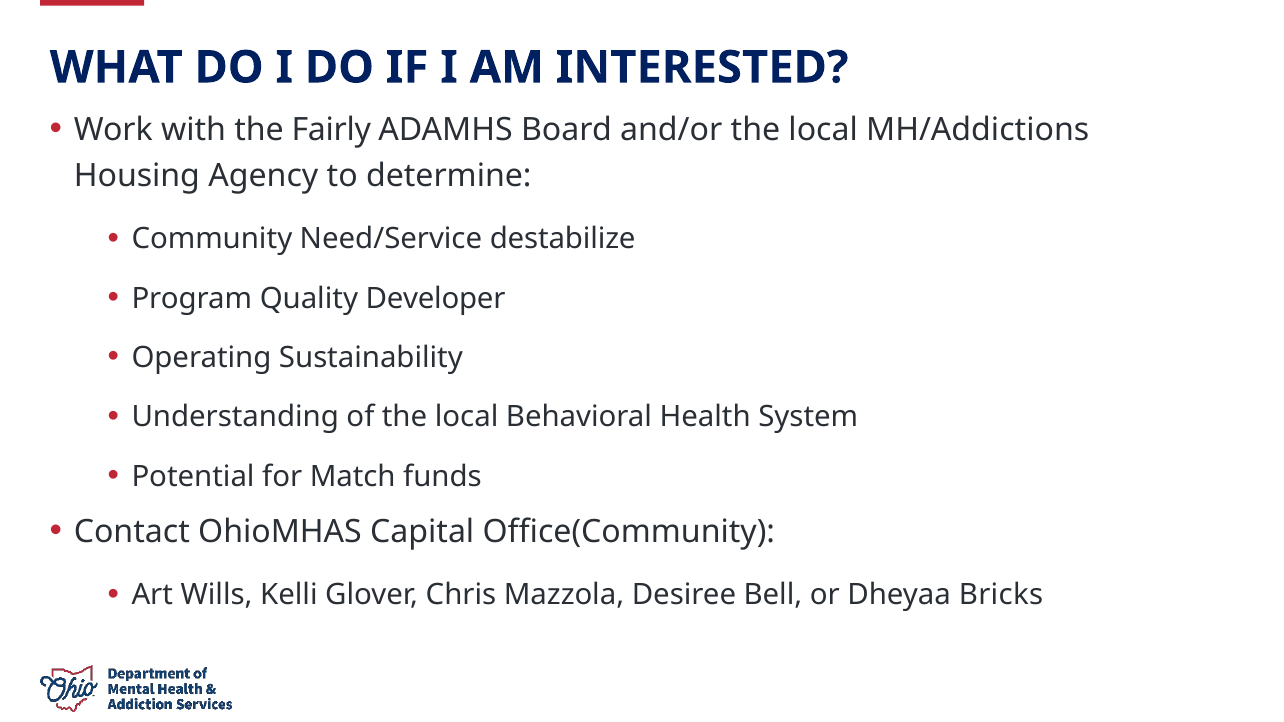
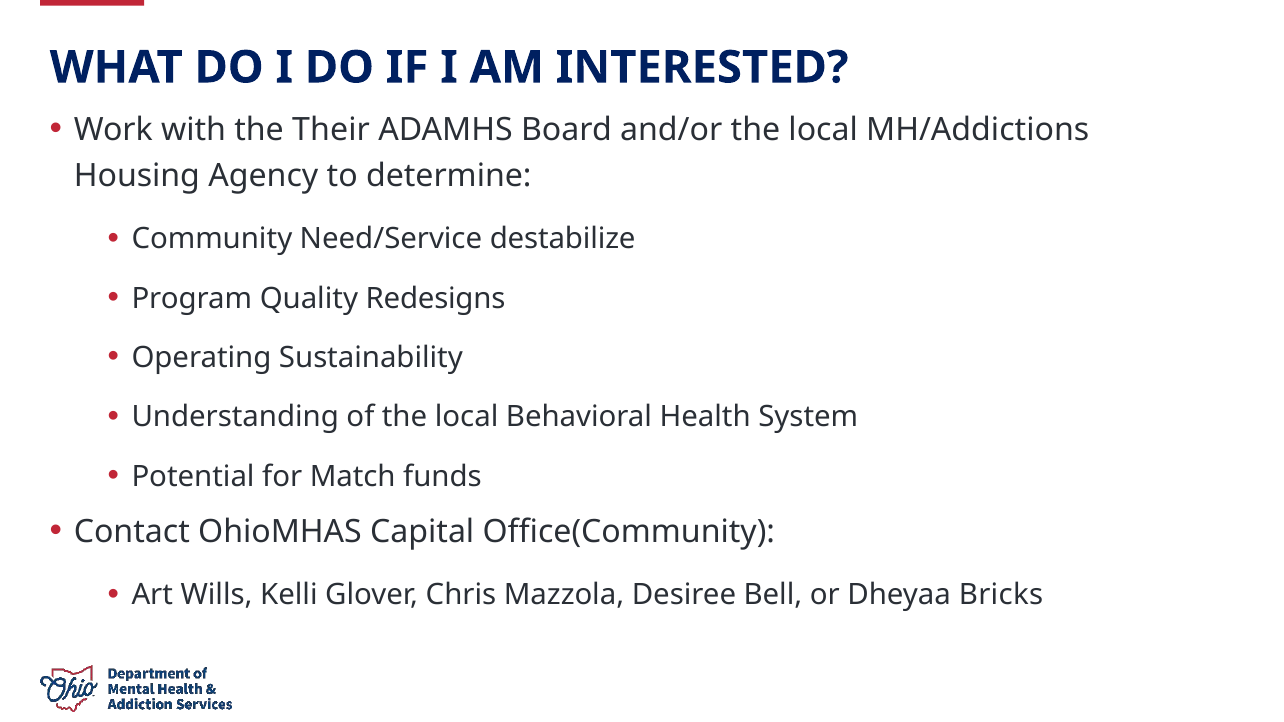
Fairly: Fairly -> Their
Developer: Developer -> Redesigns
